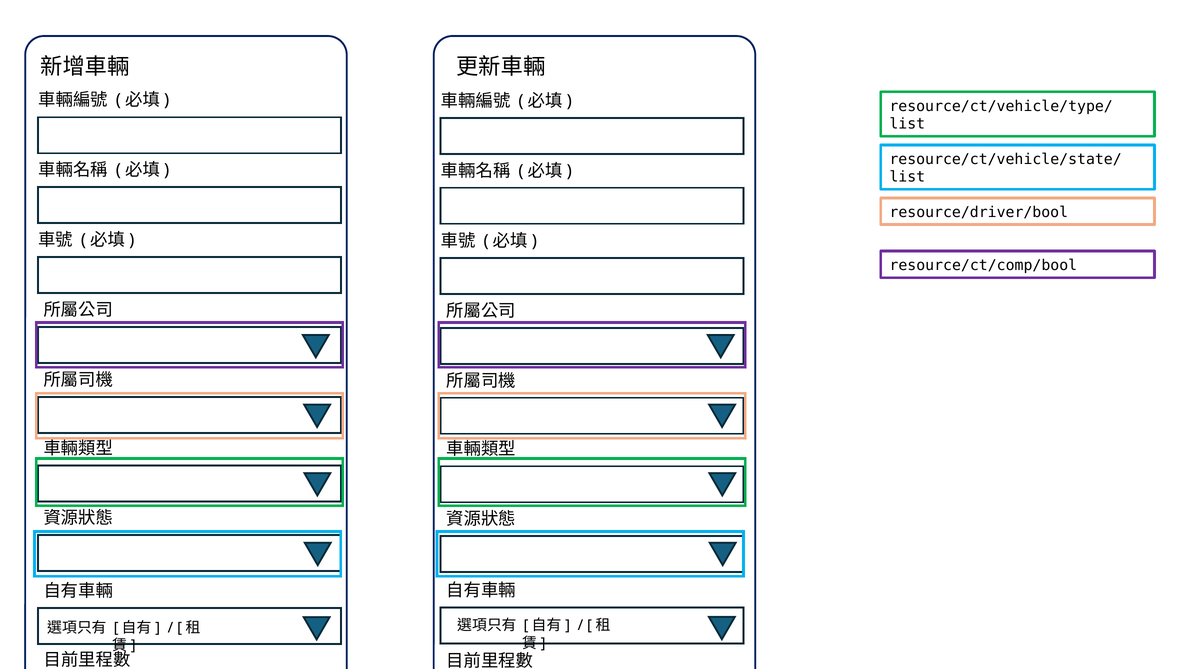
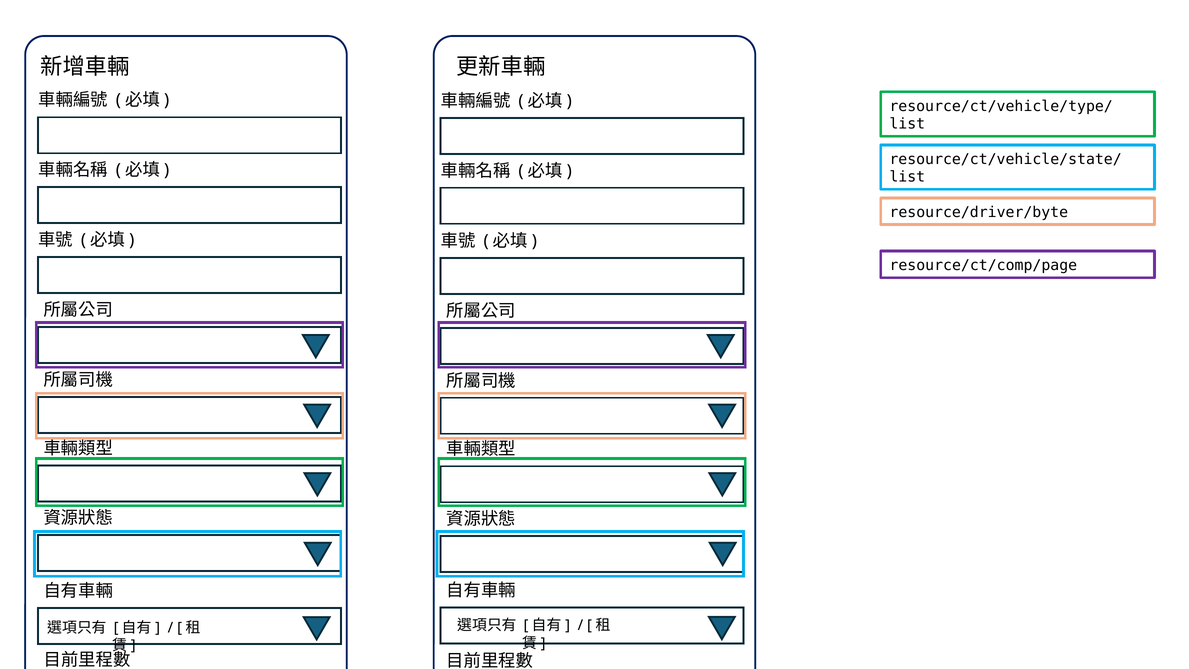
resource/driver/bool: resource/driver/bool -> resource/driver/byte
resource/ct/comp/bool: resource/ct/comp/bool -> resource/ct/comp/page
